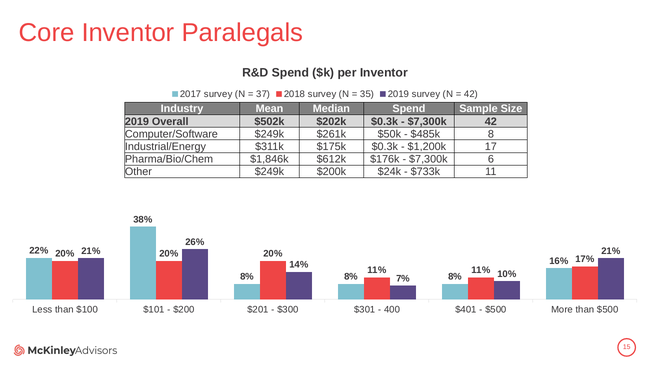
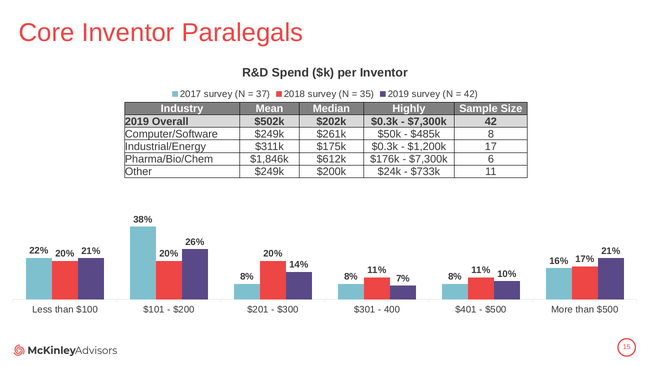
Median Spend: Spend -> Highly
